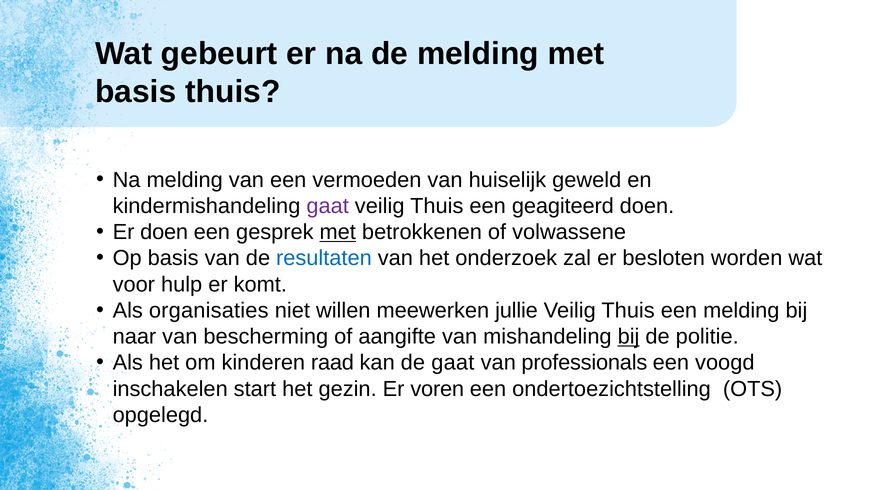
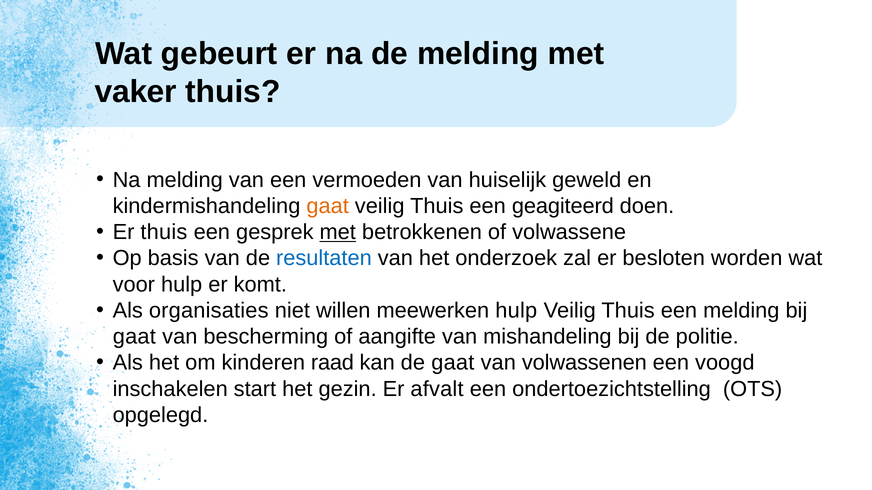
basis at (136, 92): basis -> vaker
gaat at (328, 206) colour: purple -> orange
Er doen: doen -> thuis
meewerken jullie: jullie -> hulp
naar at (134, 337): naar -> gaat
bij at (629, 337) underline: present -> none
professionals: professionals -> volwassenen
voren: voren -> afvalt
